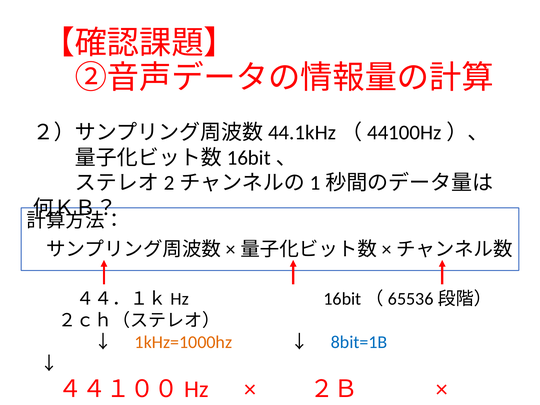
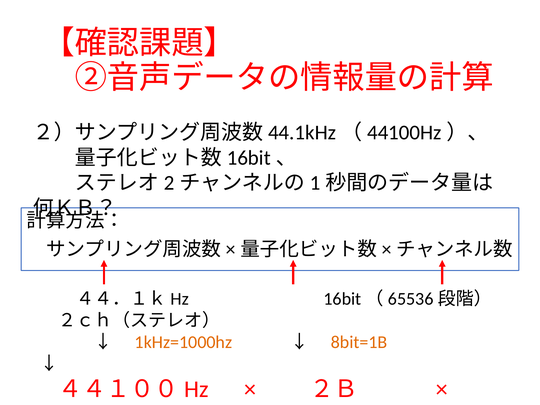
8bit=1B colour: blue -> orange
